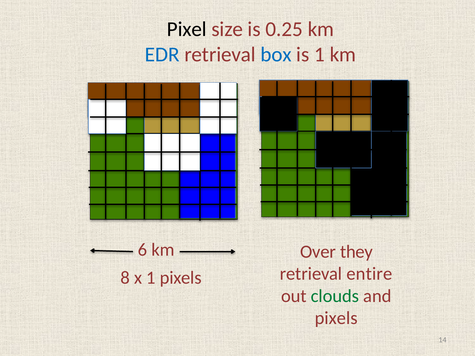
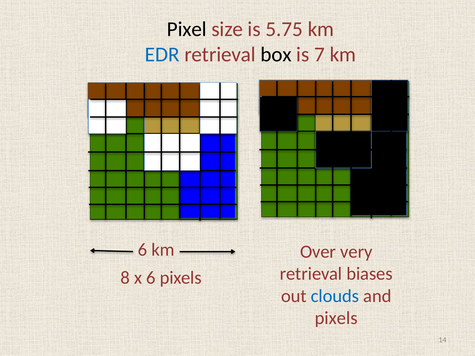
0.25: 0.25 -> 5.75
box colour: blue -> black
is 1: 1 -> 7
they: they -> very
entire: entire -> biases
x 1: 1 -> 6
clouds colour: green -> blue
